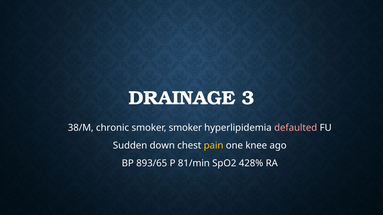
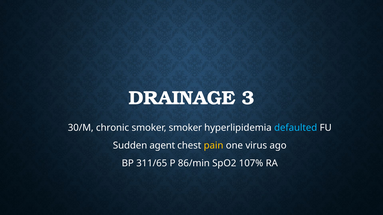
38/M: 38/M -> 30/M
defaulted colour: pink -> light blue
down: down -> agent
knee: knee -> virus
893/65: 893/65 -> 311/65
81/min: 81/min -> 86/min
428%: 428% -> 107%
